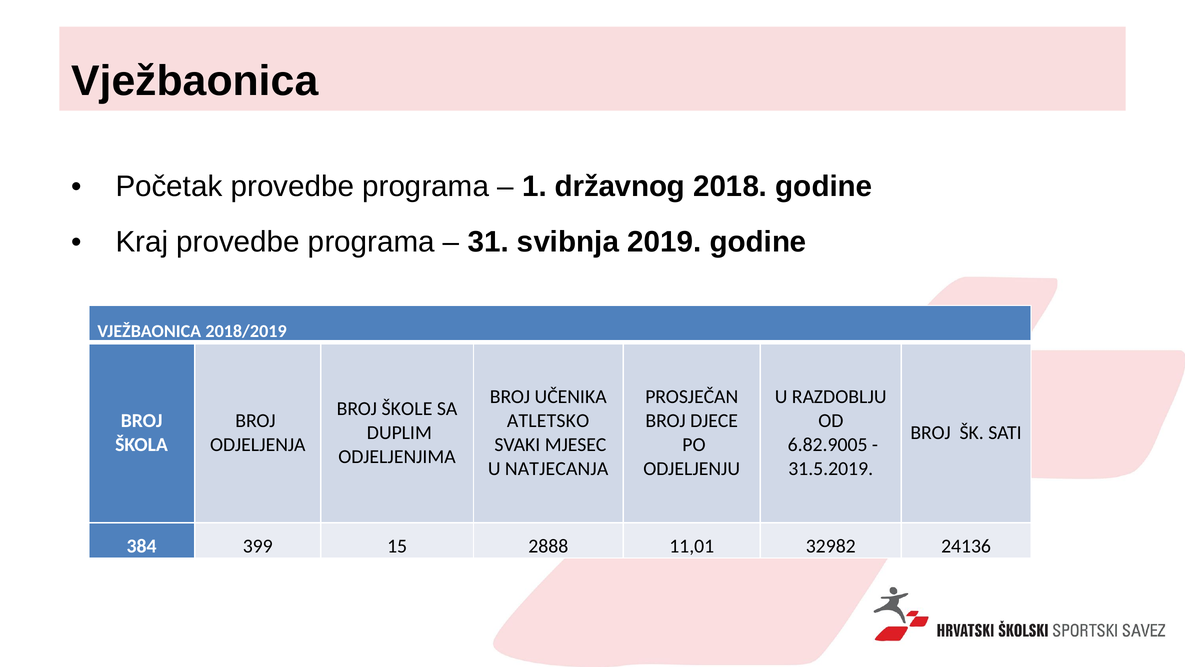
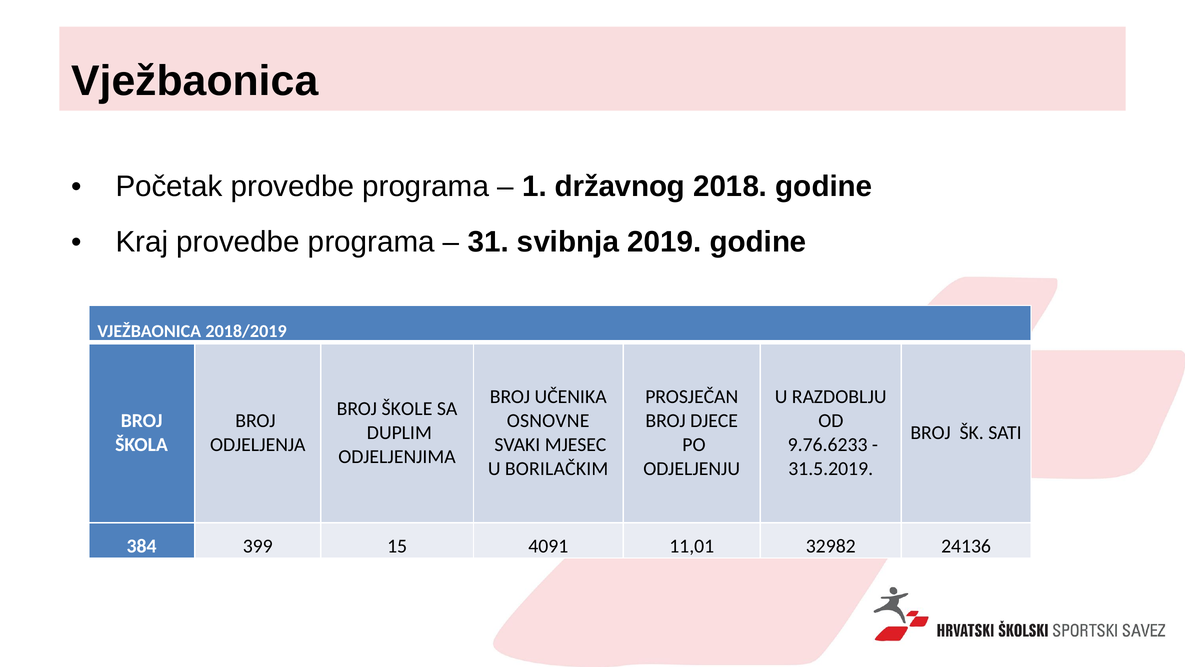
ATLETSKO: ATLETSKO -> OSNOVNE
6.82.9005: 6.82.9005 -> 9.76.6233
NATJECANJA: NATJECANJA -> BORILAČKIM
2888: 2888 -> 4091
